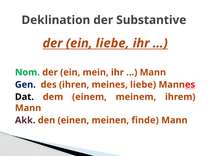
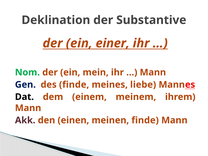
ein liebe: liebe -> einer
des ihren: ihren -> finde
